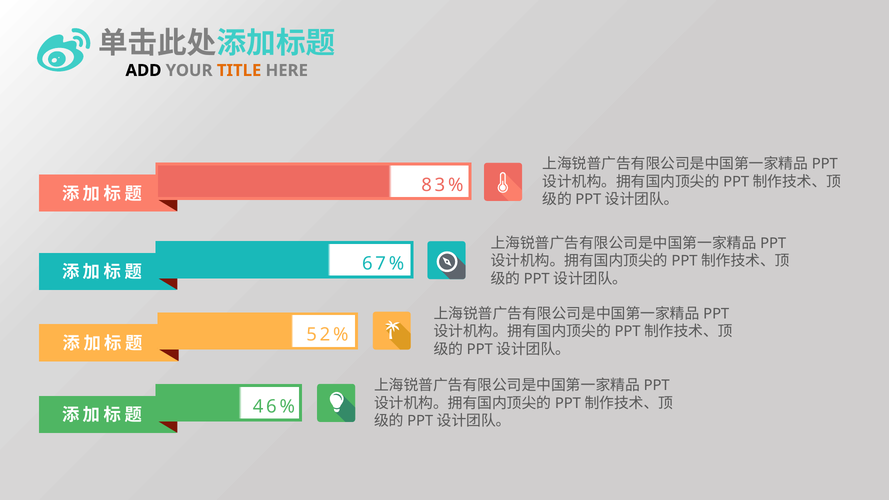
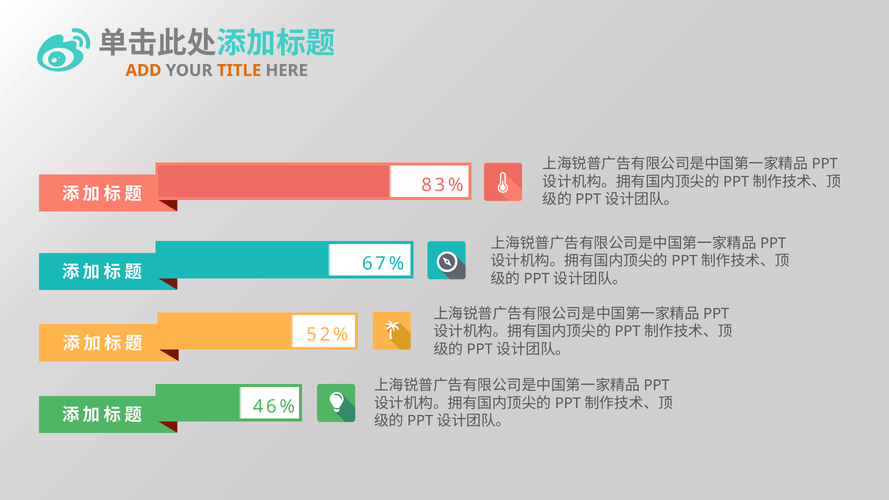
ADD colour: black -> orange
